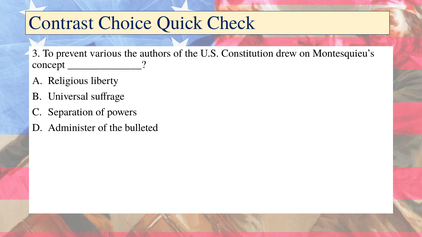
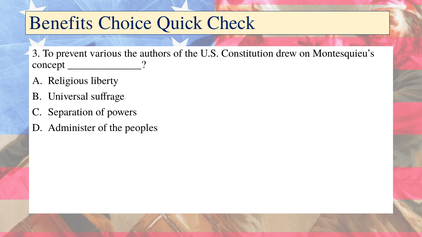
Contrast: Contrast -> Benefits
bulleted: bulleted -> peoples
